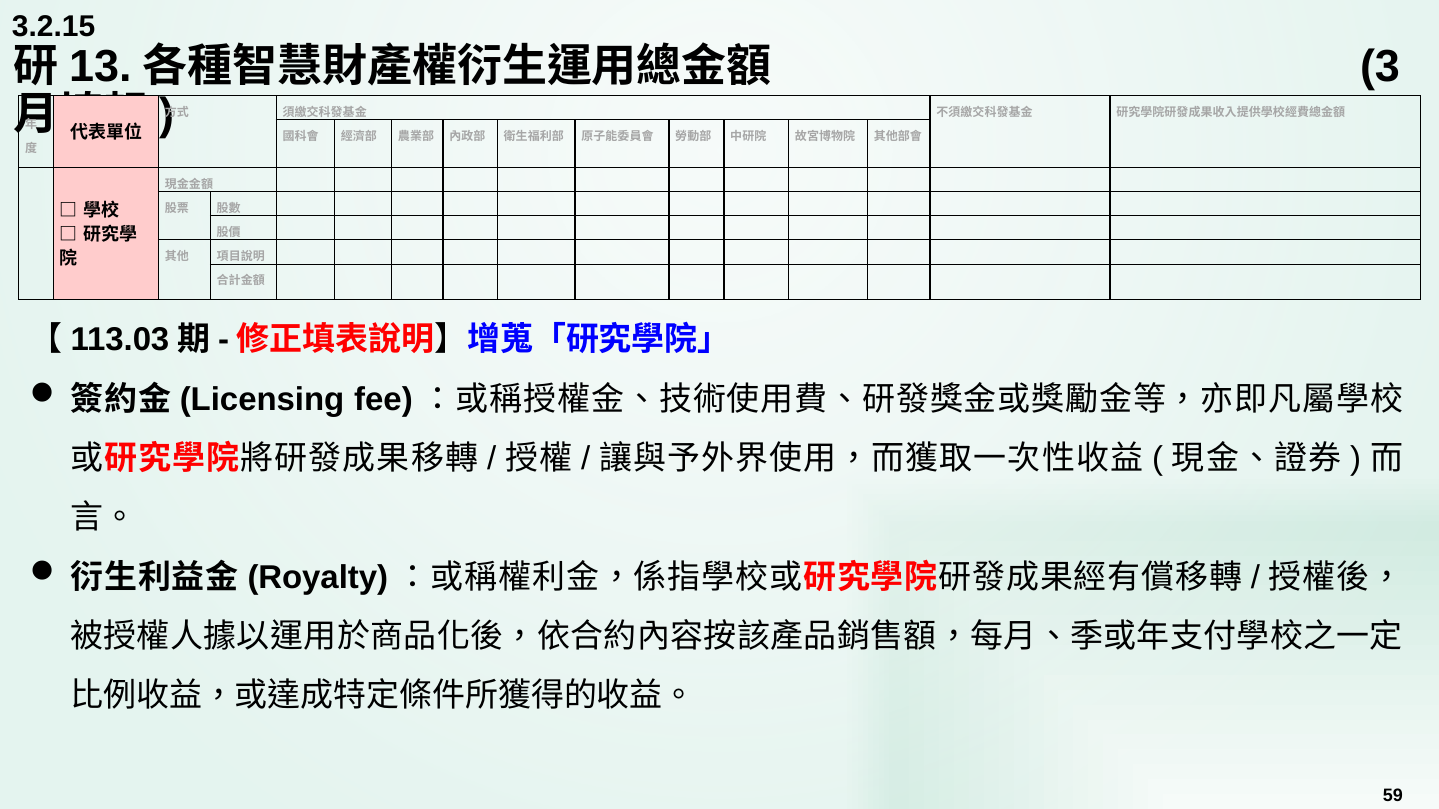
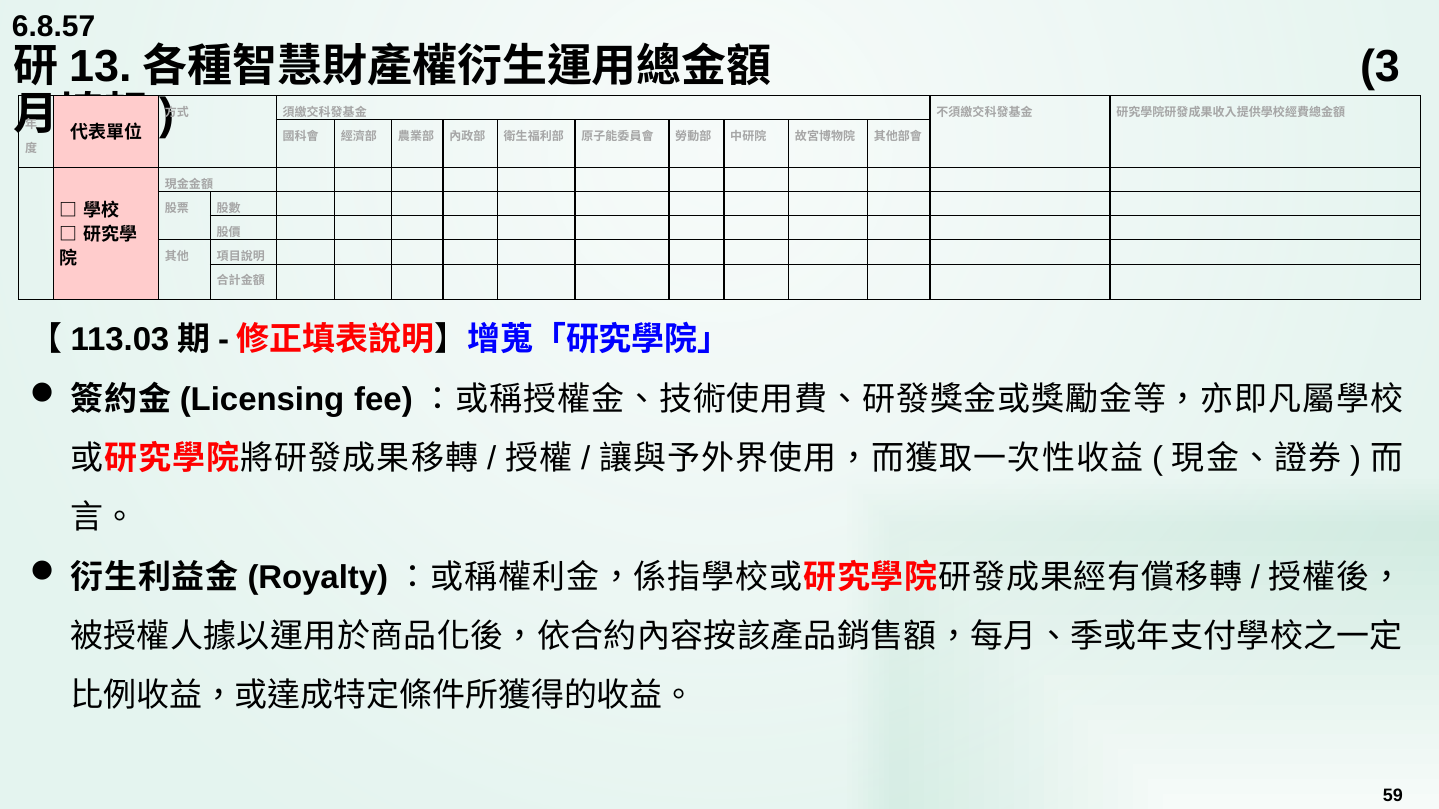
3.2.15: 3.2.15 -> 6.8.57
